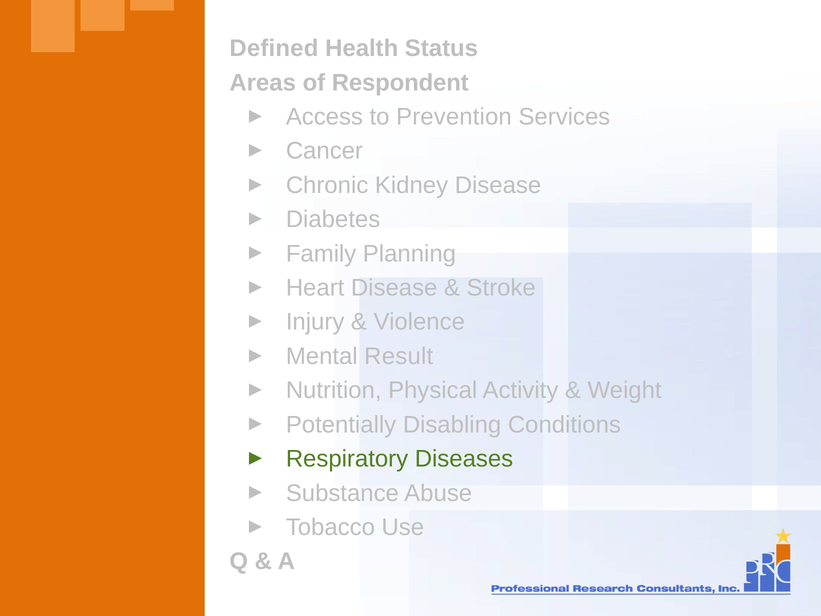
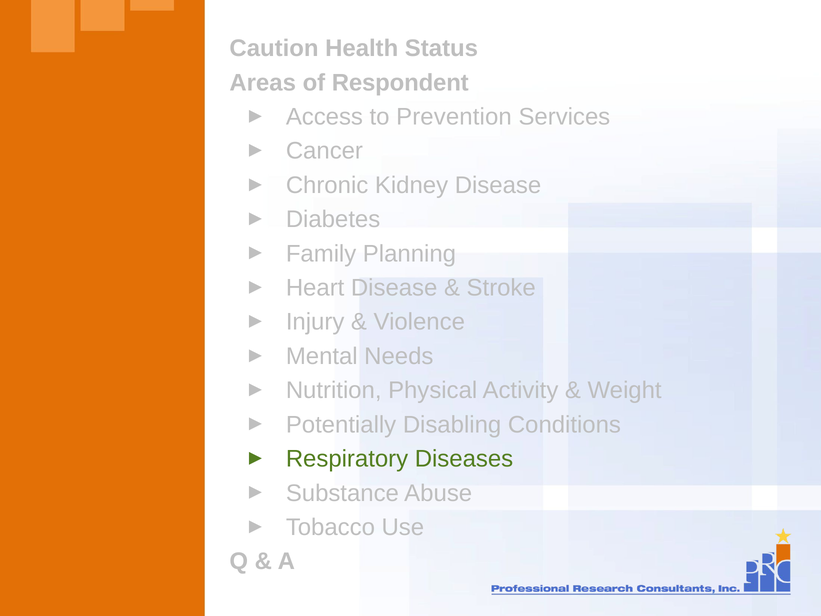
Defined: Defined -> Caution
Result: Result -> Needs
